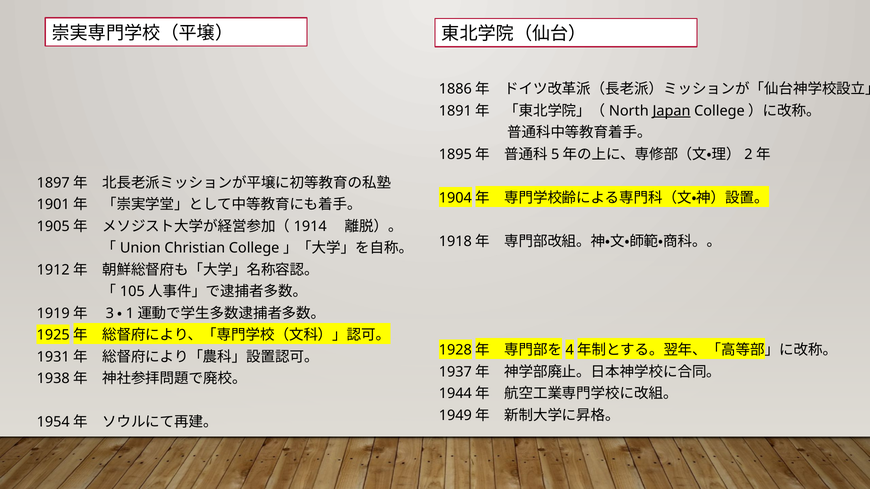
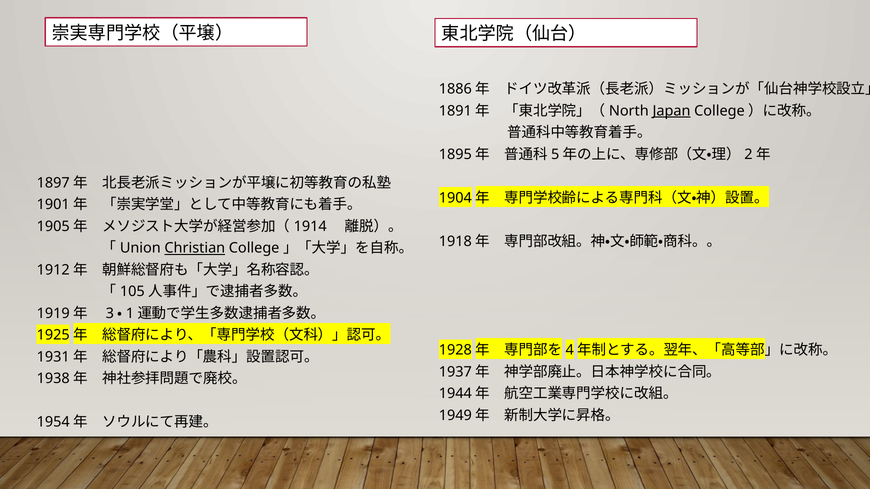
Christian underline: none -> present
